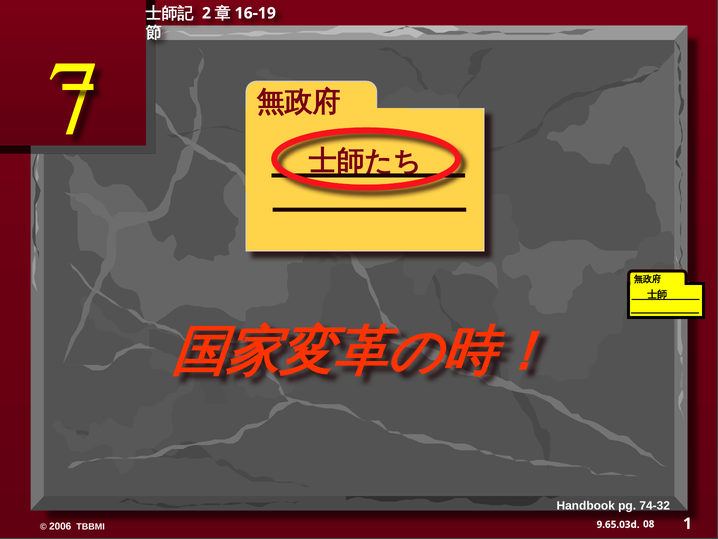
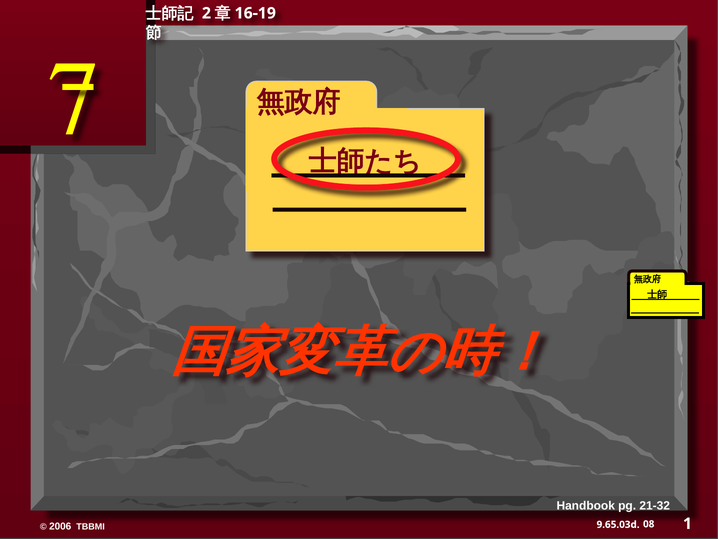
74-32: 74-32 -> 21-32
